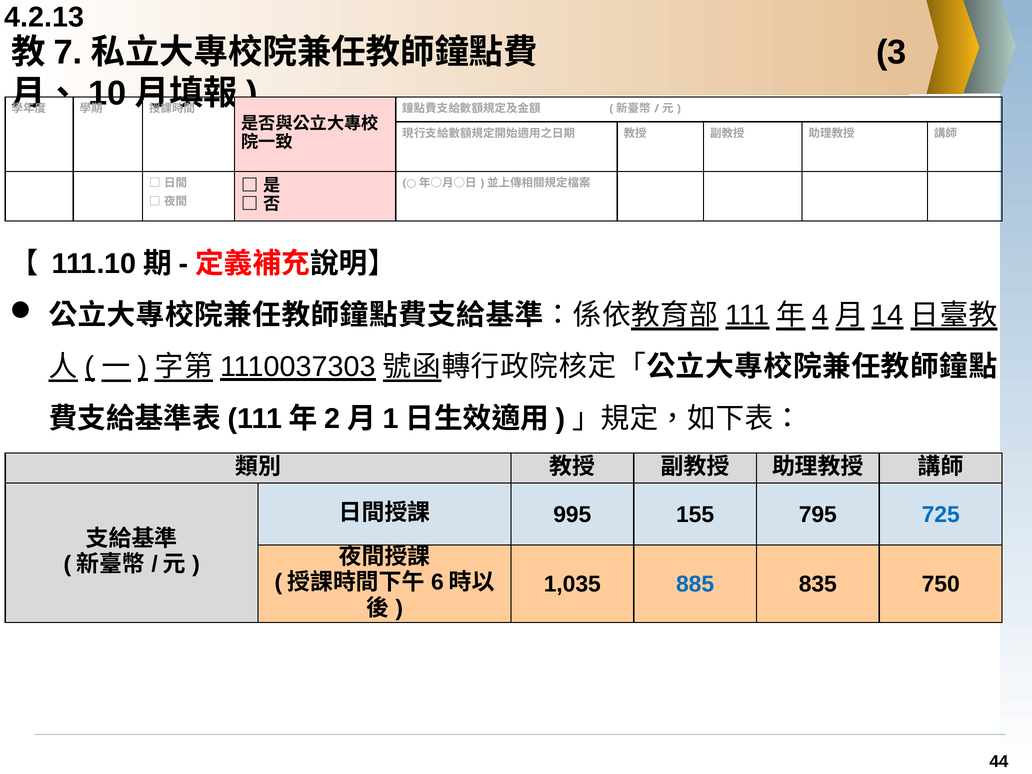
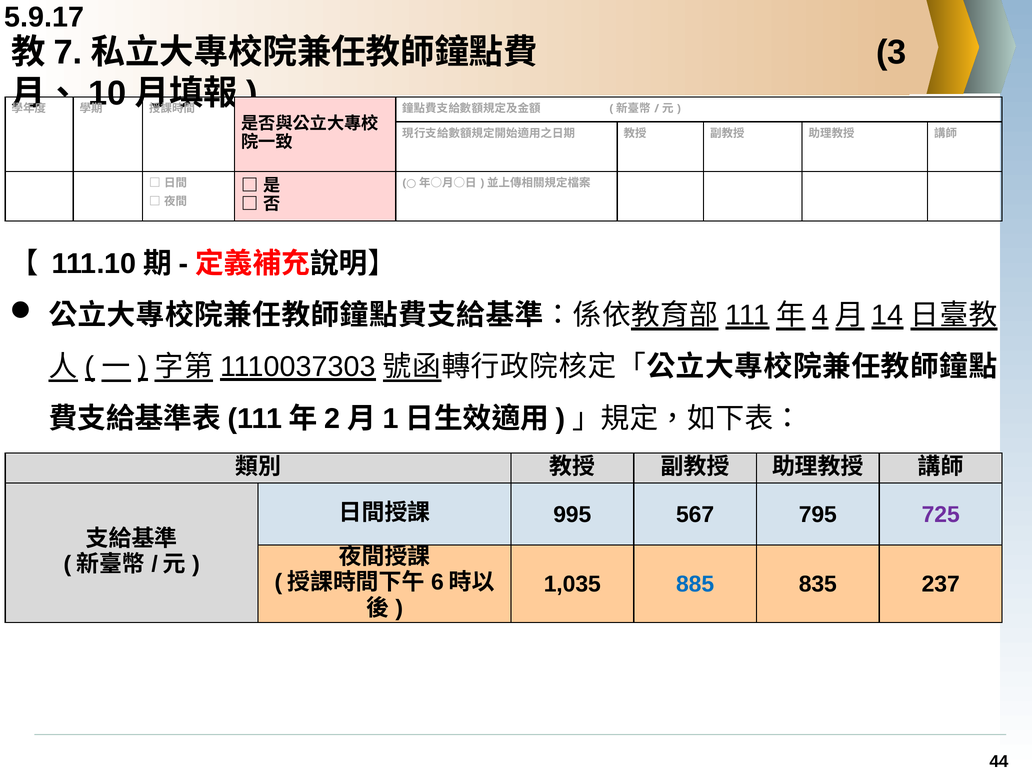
4.2.13: 4.2.13 -> 5.9.17
155: 155 -> 567
725 colour: blue -> purple
750: 750 -> 237
